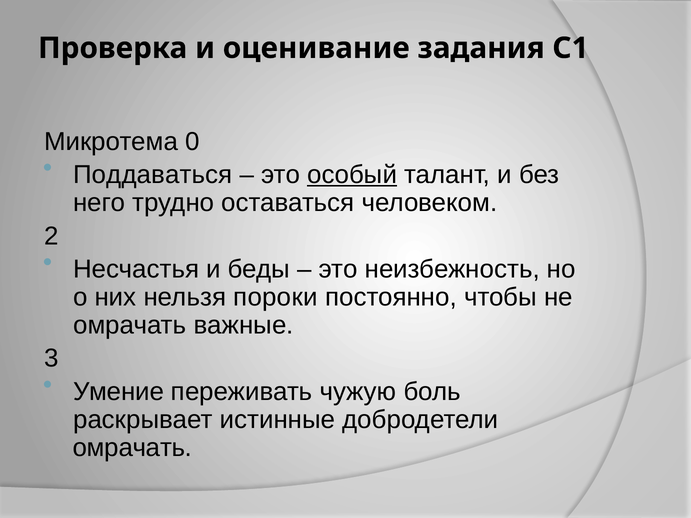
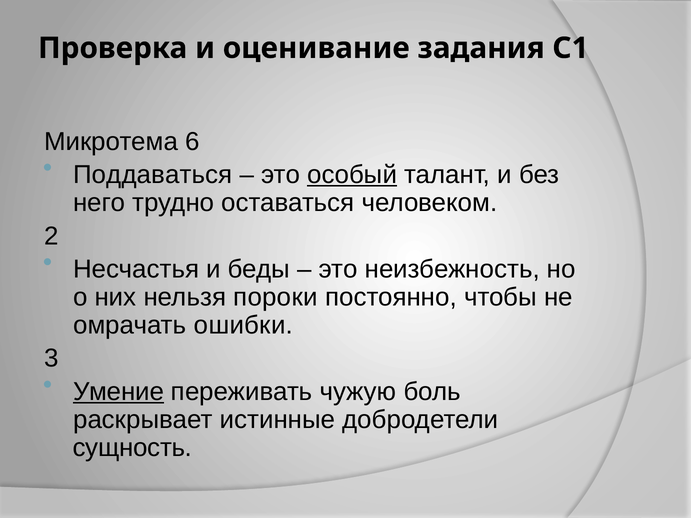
0: 0 -> 6
важные: важные -> ошибки
Умение underline: none -> present
омрачать at (132, 448): омрачать -> сущность
